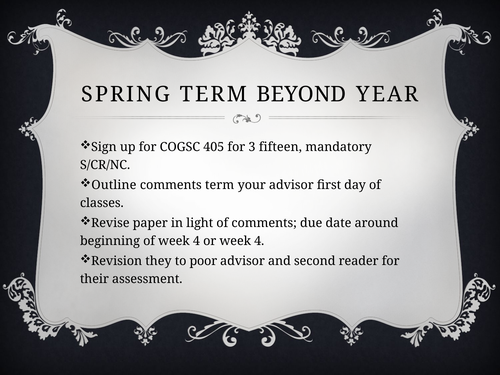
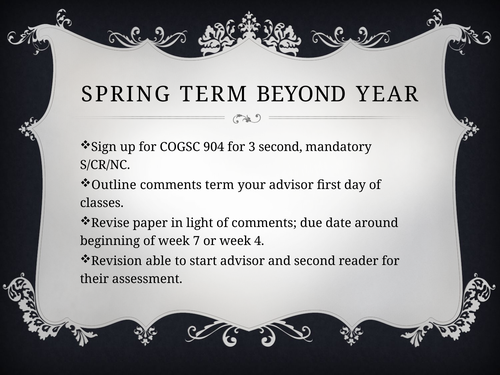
405: 405 -> 904
3 fifteen: fifteen -> second
of week 4: 4 -> 7
they: they -> able
poor: poor -> start
